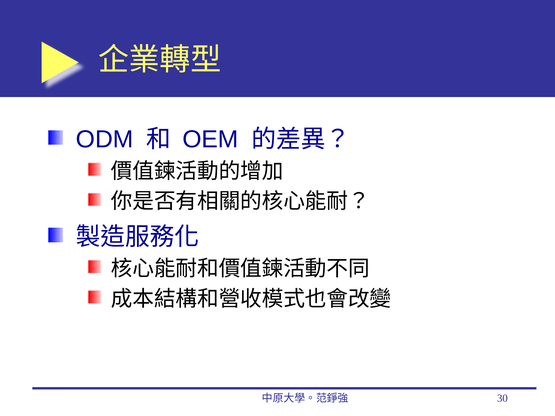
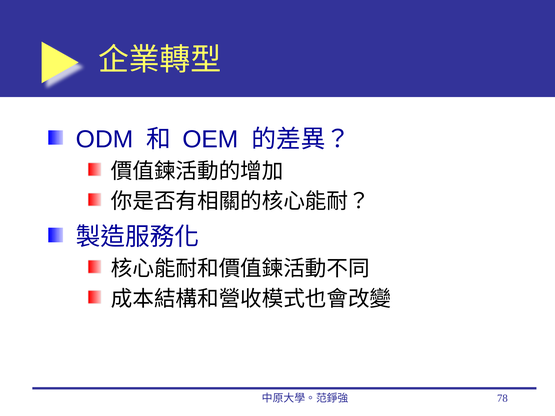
30: 30 -> 78
